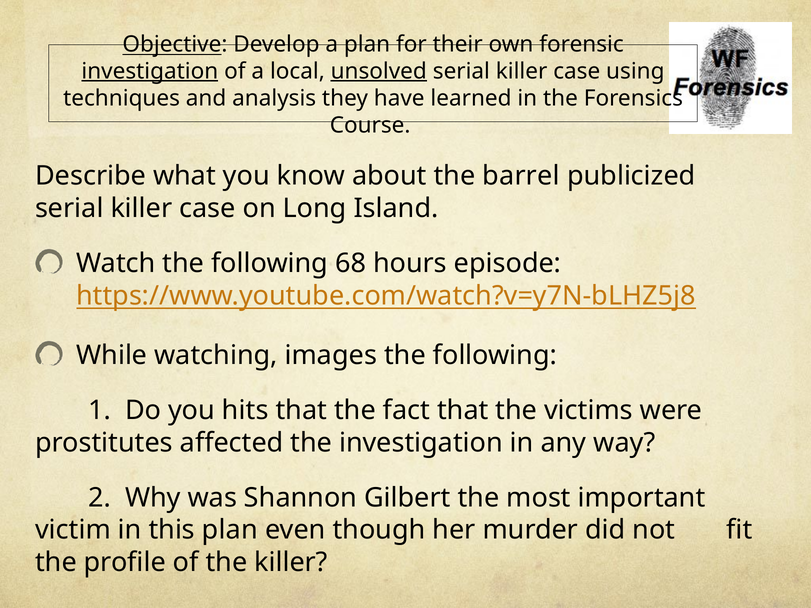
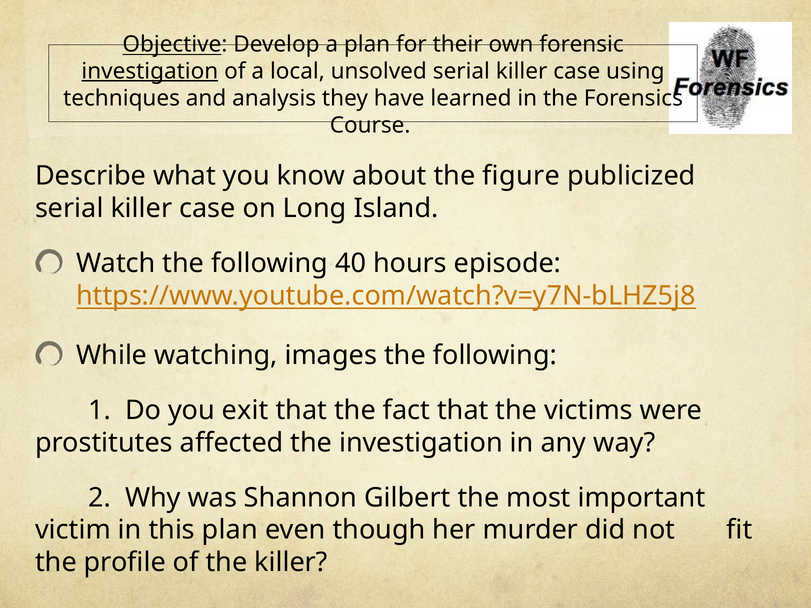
unsolved underline: present -> none
barrel: barrel -> figure
68: 68 -> 40
hits: hits -> exit
